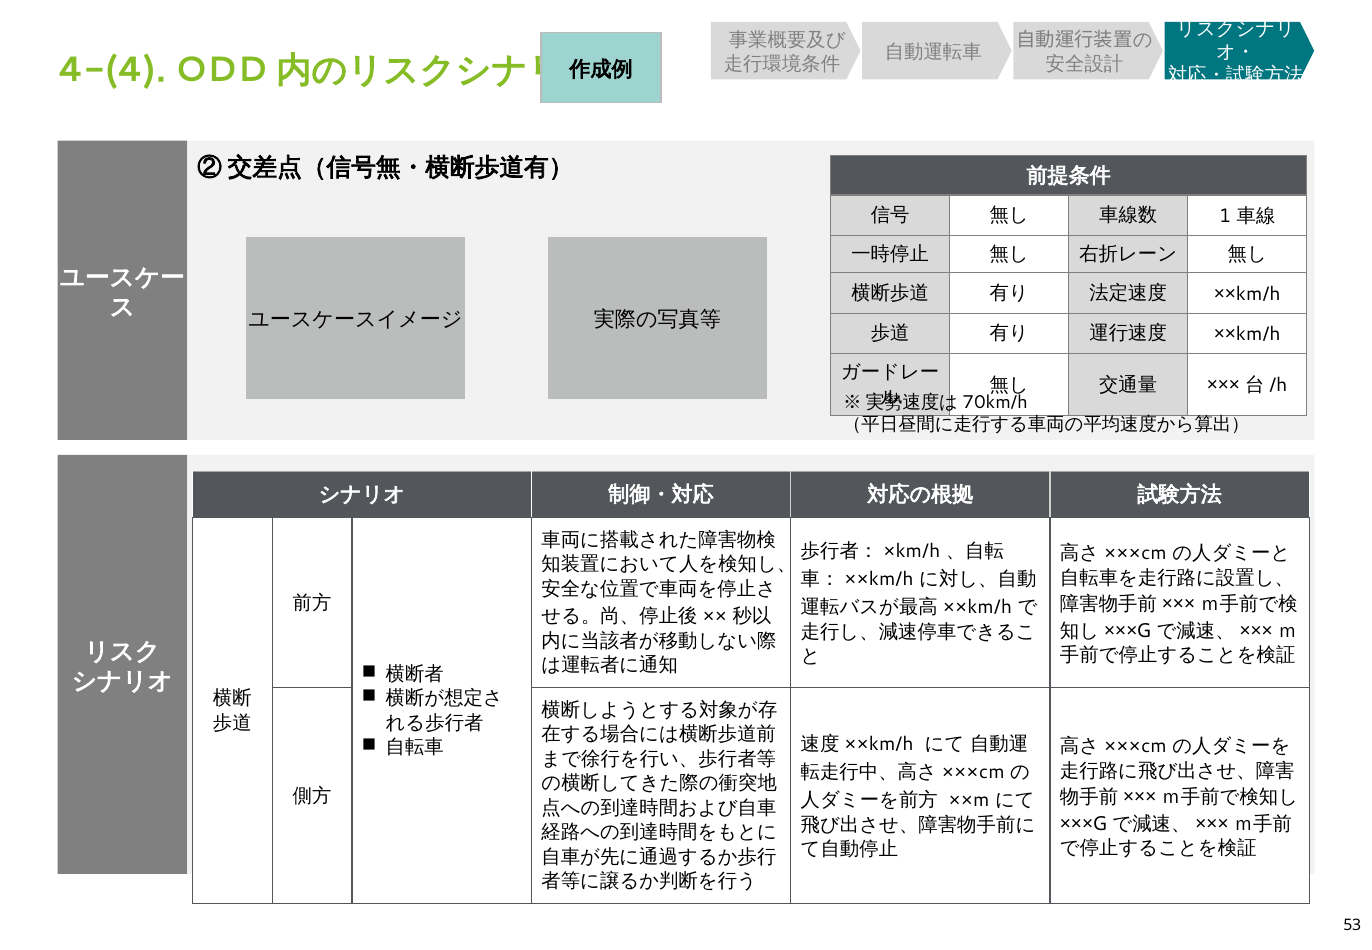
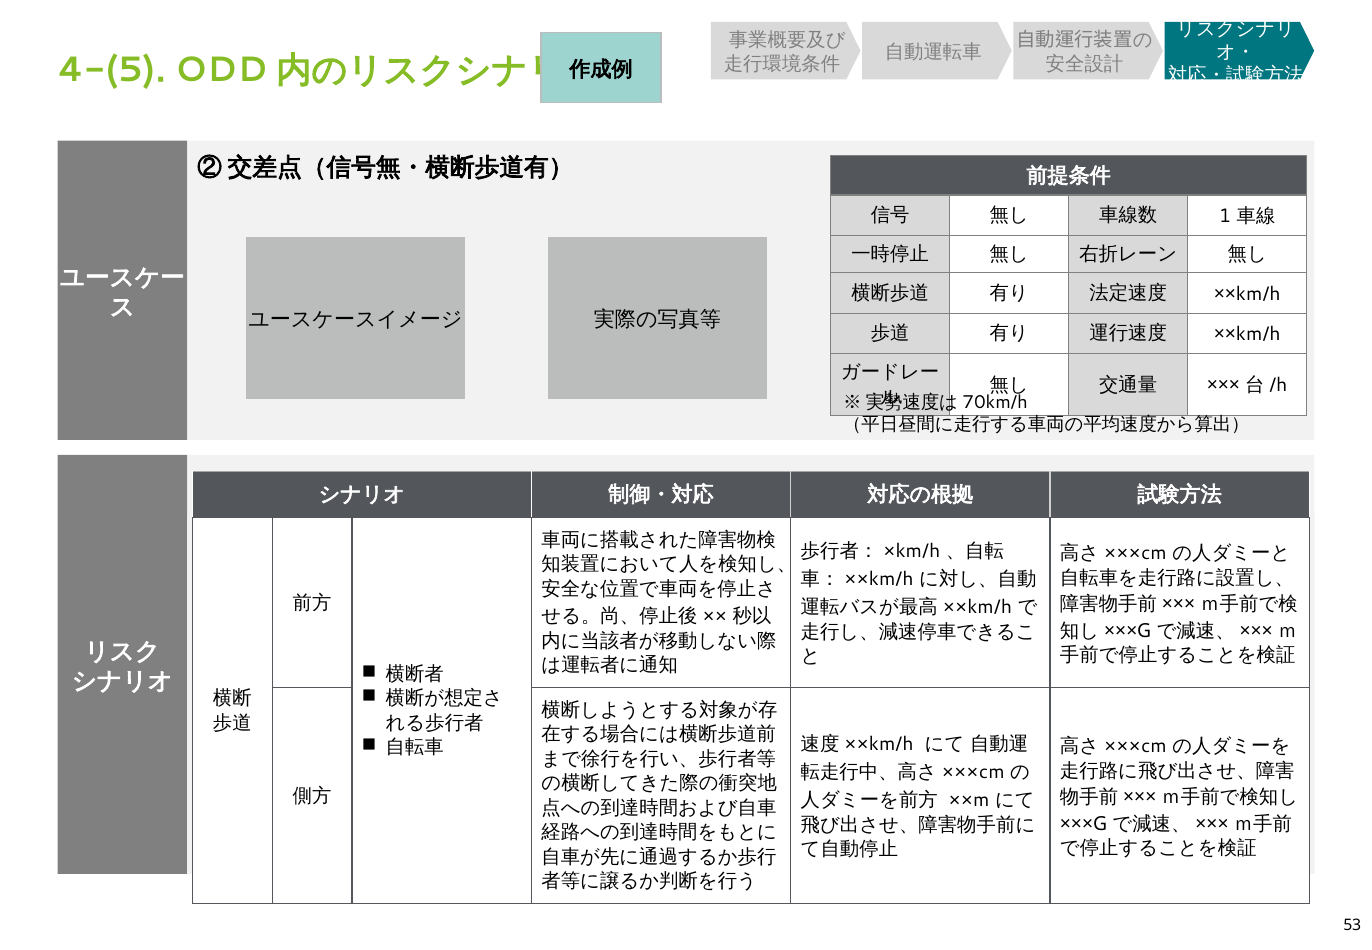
4-(4: 4-(4 -> 4-(5
